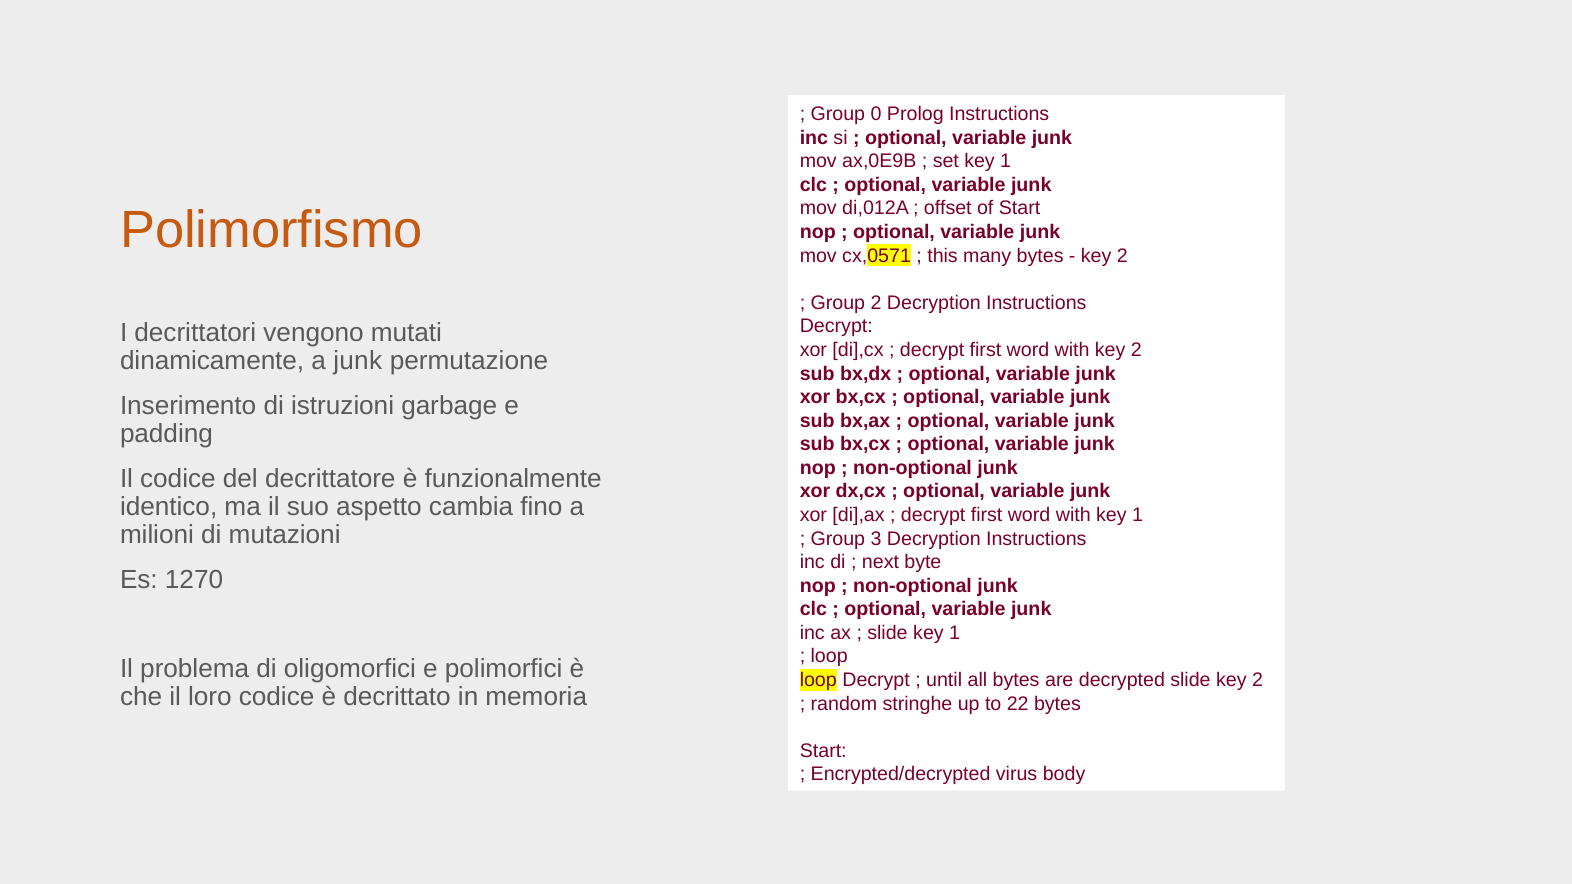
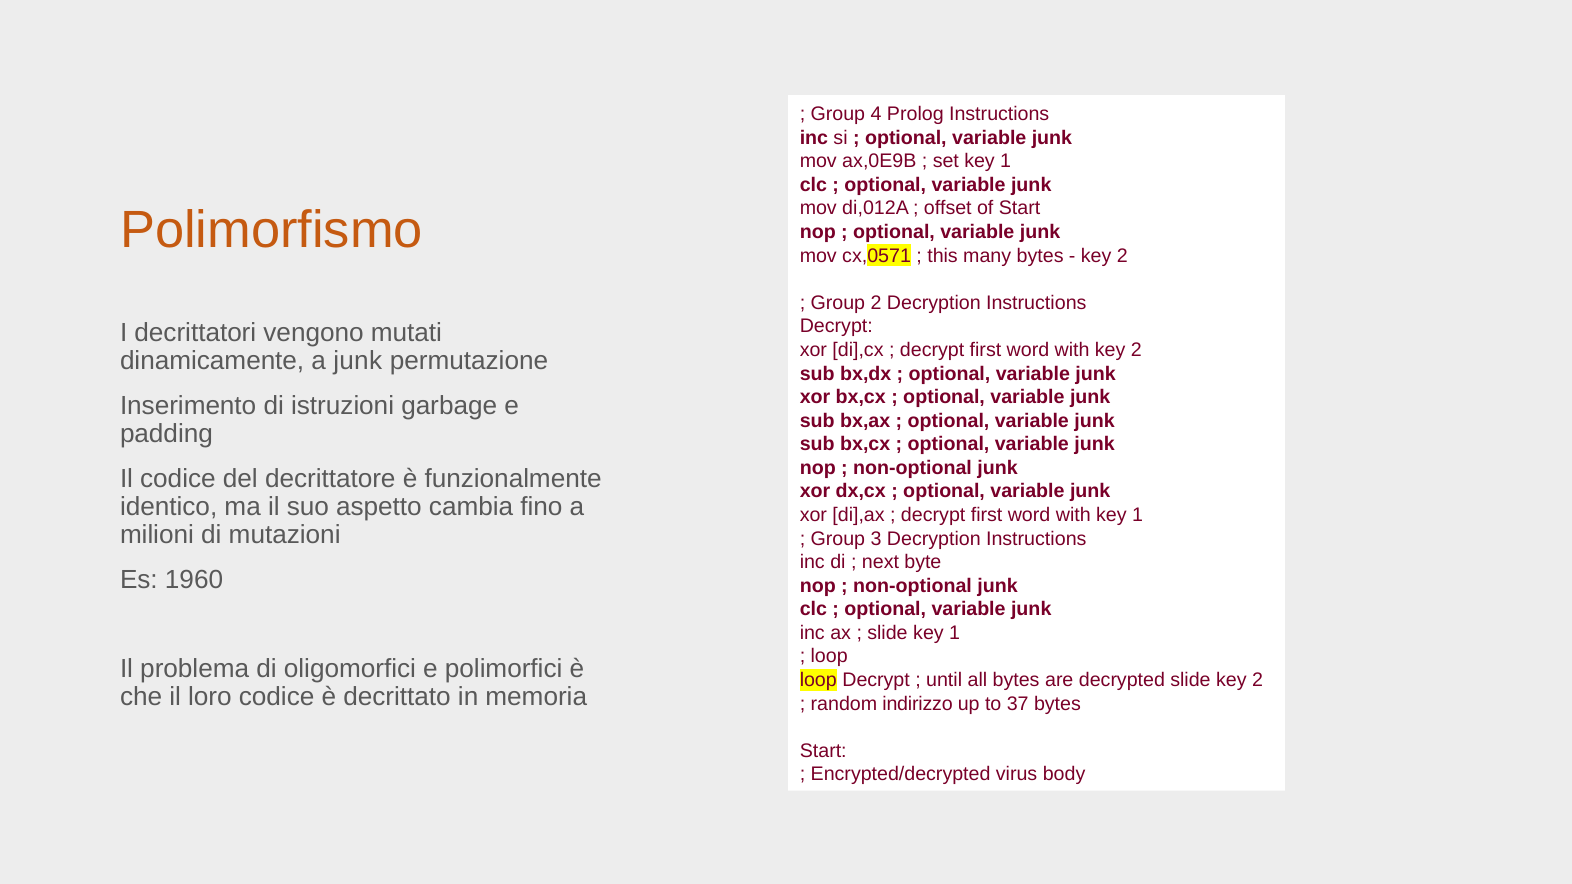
0: 0 -> 4
1270: 1270 -> 1960
stringhe: stringhe -> indirizzo
22: 22 -> 37
